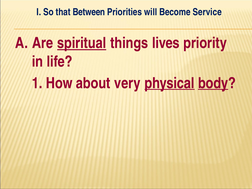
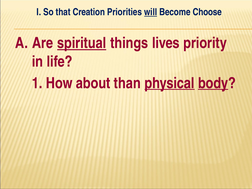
Between: Between -> Creation
will underline: none -> present
Service: Service -> Choose
very: very -> than
